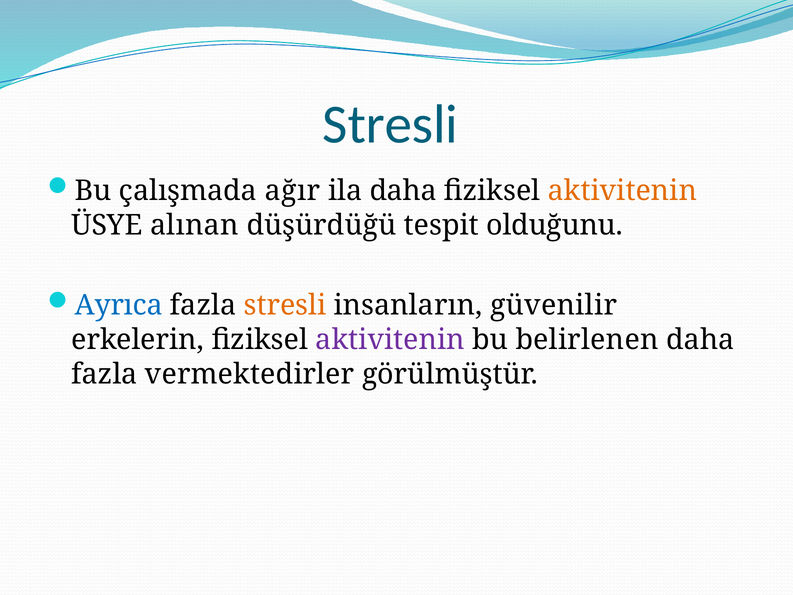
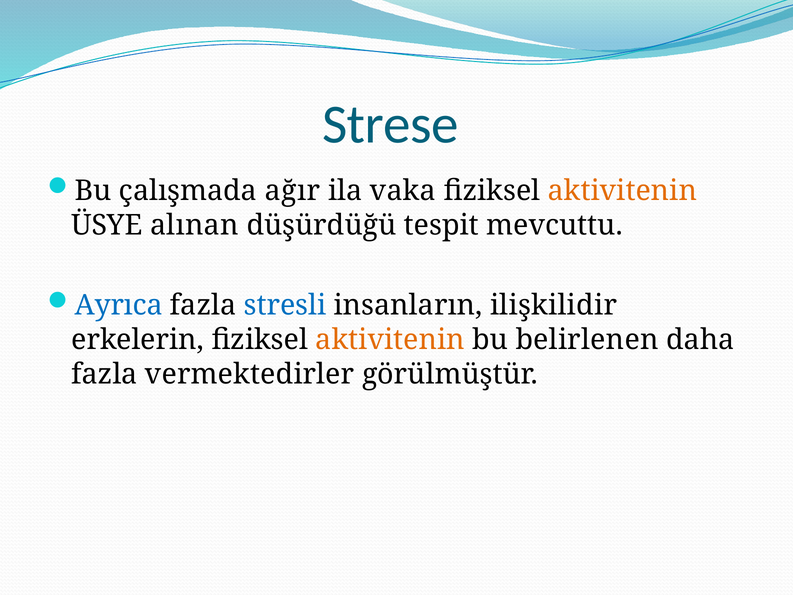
Stresli at (390, 125): Stresli -> Strese
ila daha: daha -> vaka
olduğunu: olduğunu -> mevcuttu
stresli at (285, 305) colour: orange -> blue
güvenilir: güvenilir -> ilişkilidir
aktivitenin at (390, 340) colour: purple -> orange
